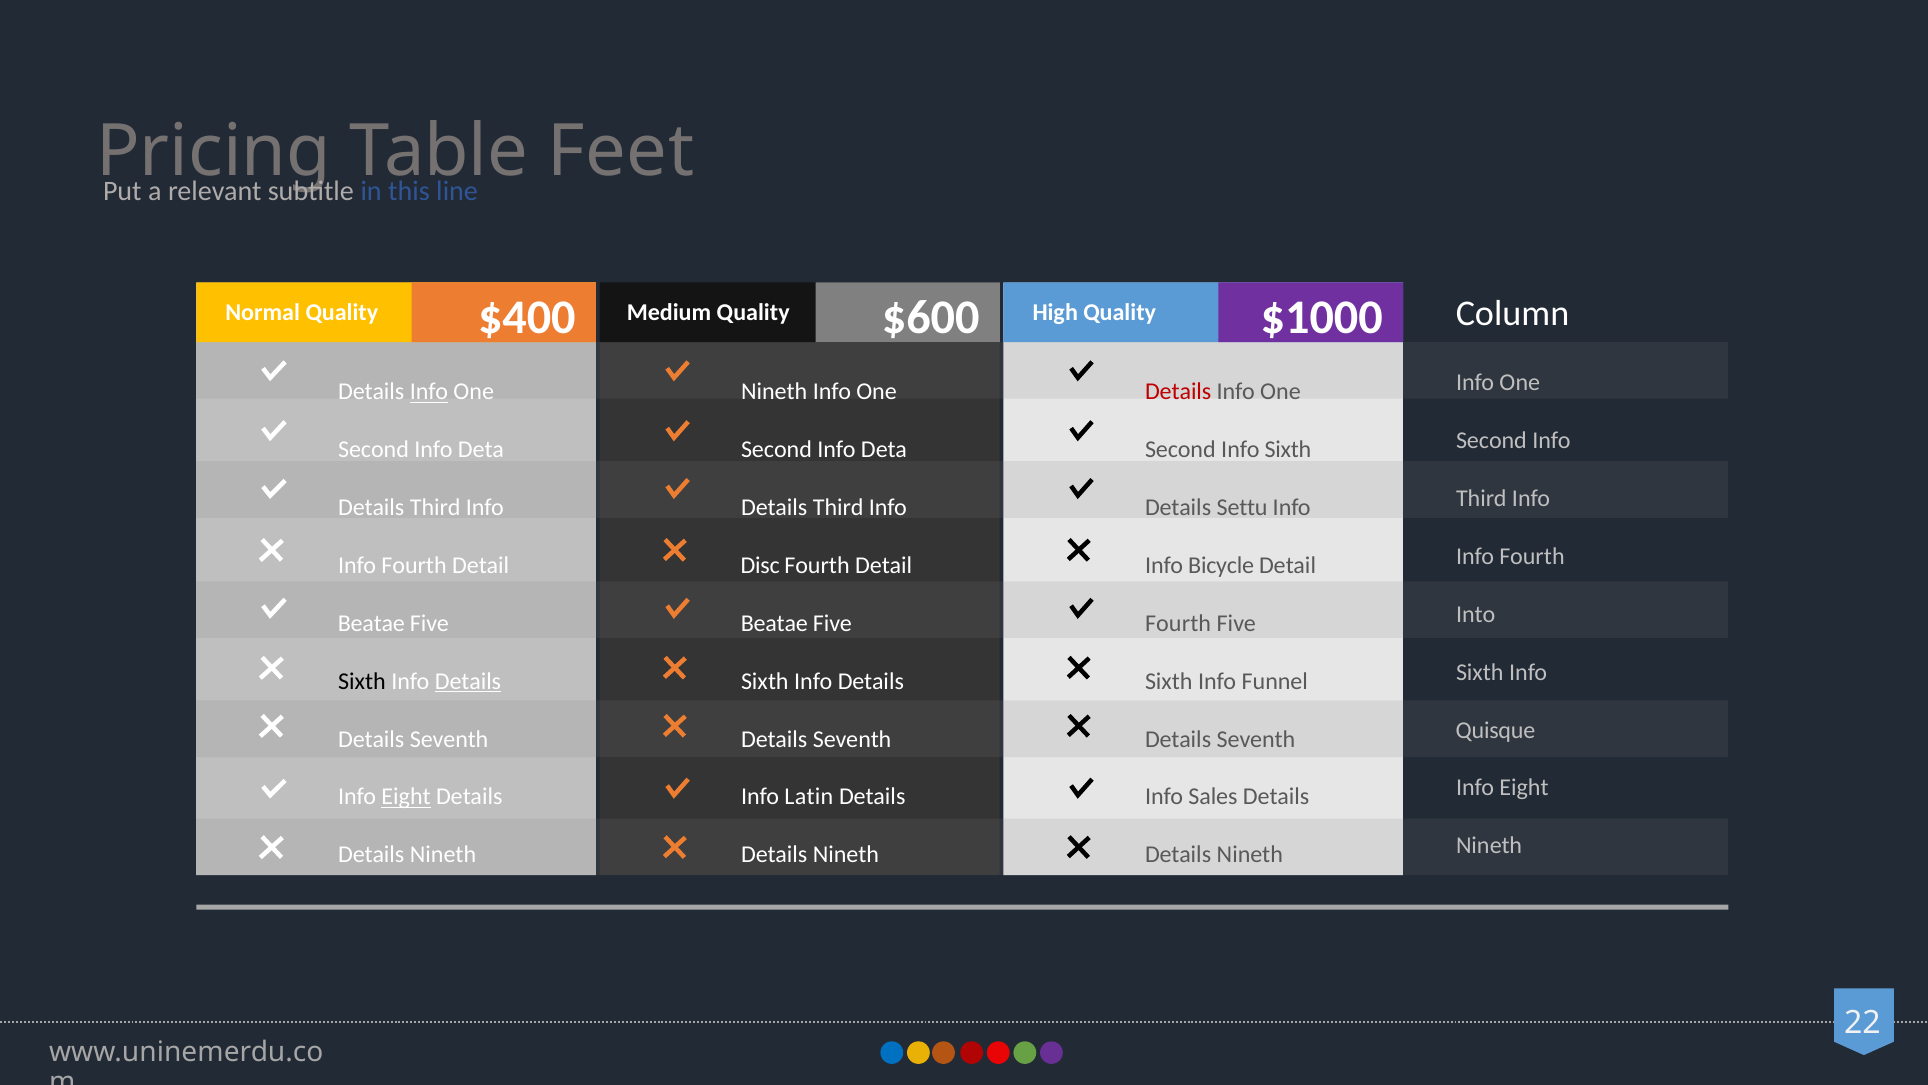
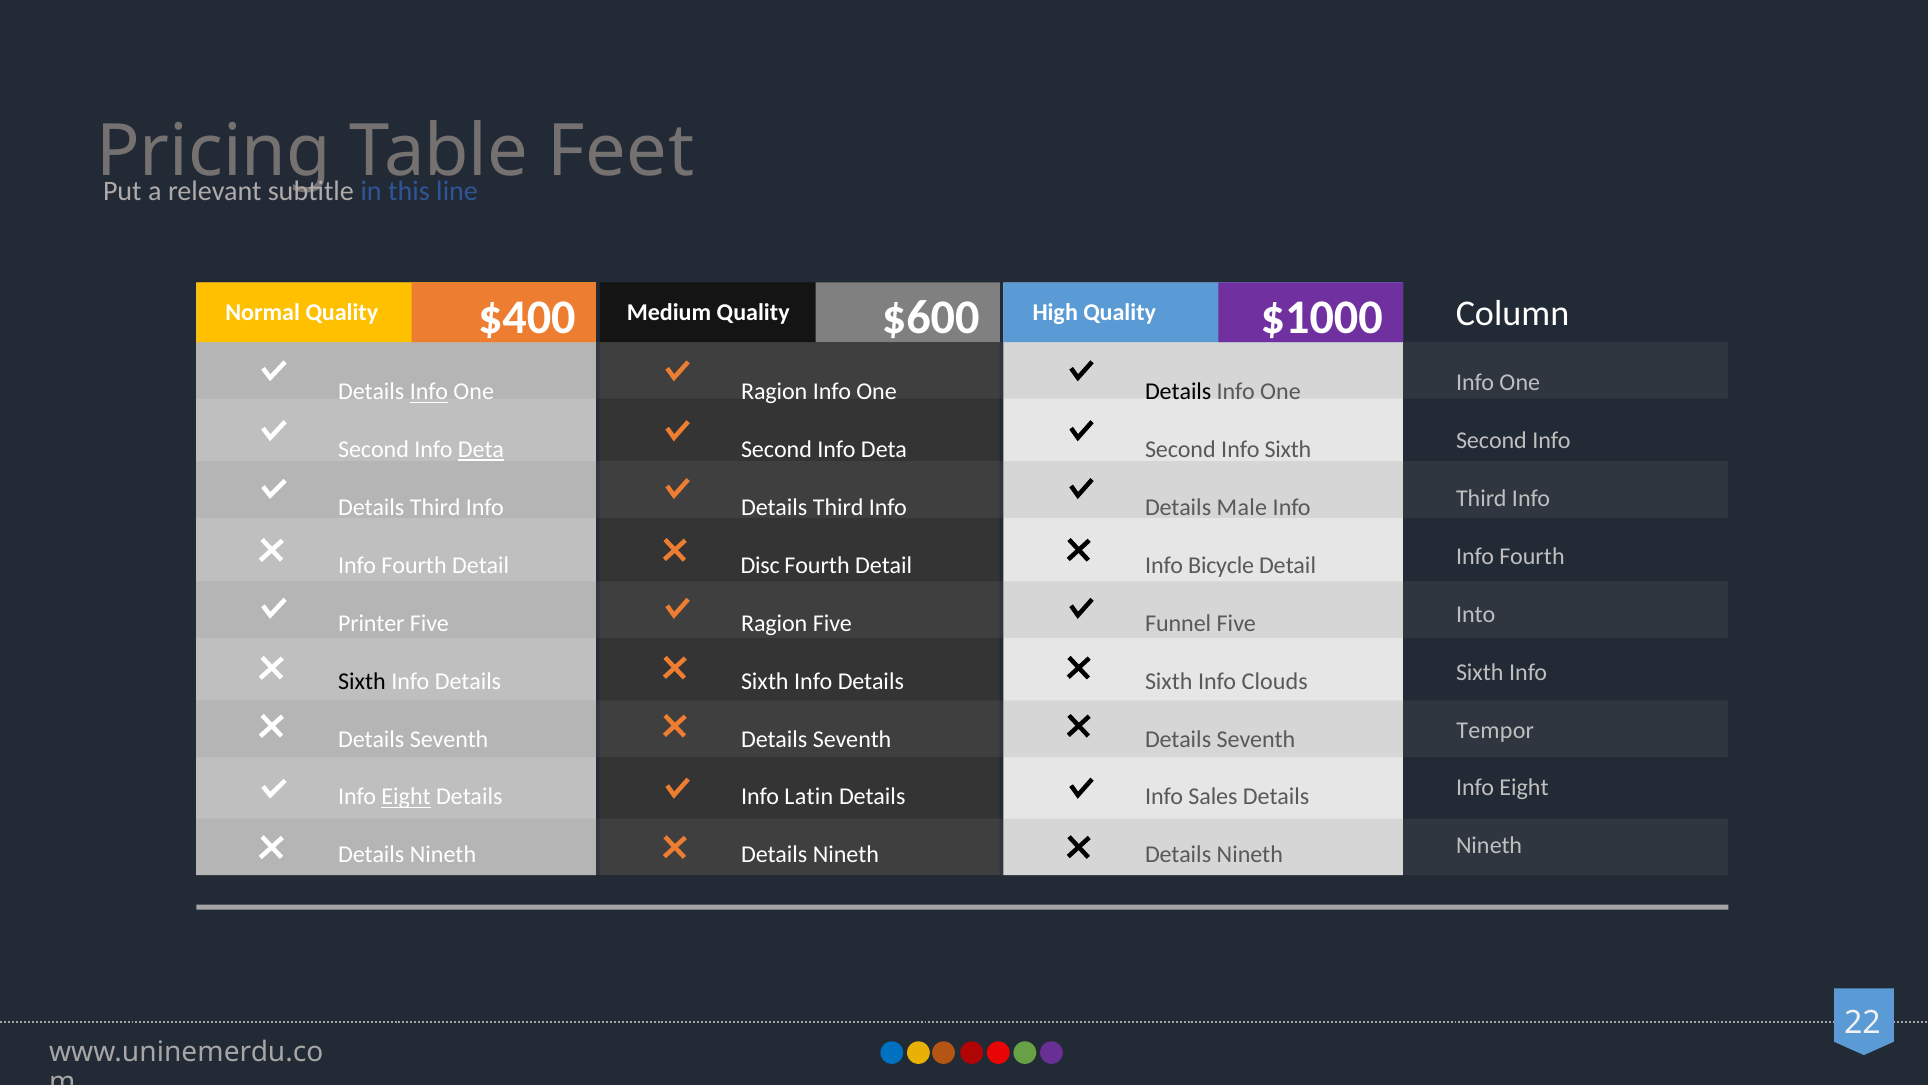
Nineth at (774, 392): Nineth -> Ragion
Details at (1178, 392) colour: red -> black
Deta at (481, 450) underline: none -> present
Settu: Settu -> Male
Beatae at (371, 623): Beatae -> Printer
Beatae at (774, 623): Beatae -> Ragion
Fourth at (1178, 623): Fourth -> Funnel
Details at (468, 681) underline: present -> none
Funnel: Funnel -> Clouds
Quisque: Quisque -> Tempor
